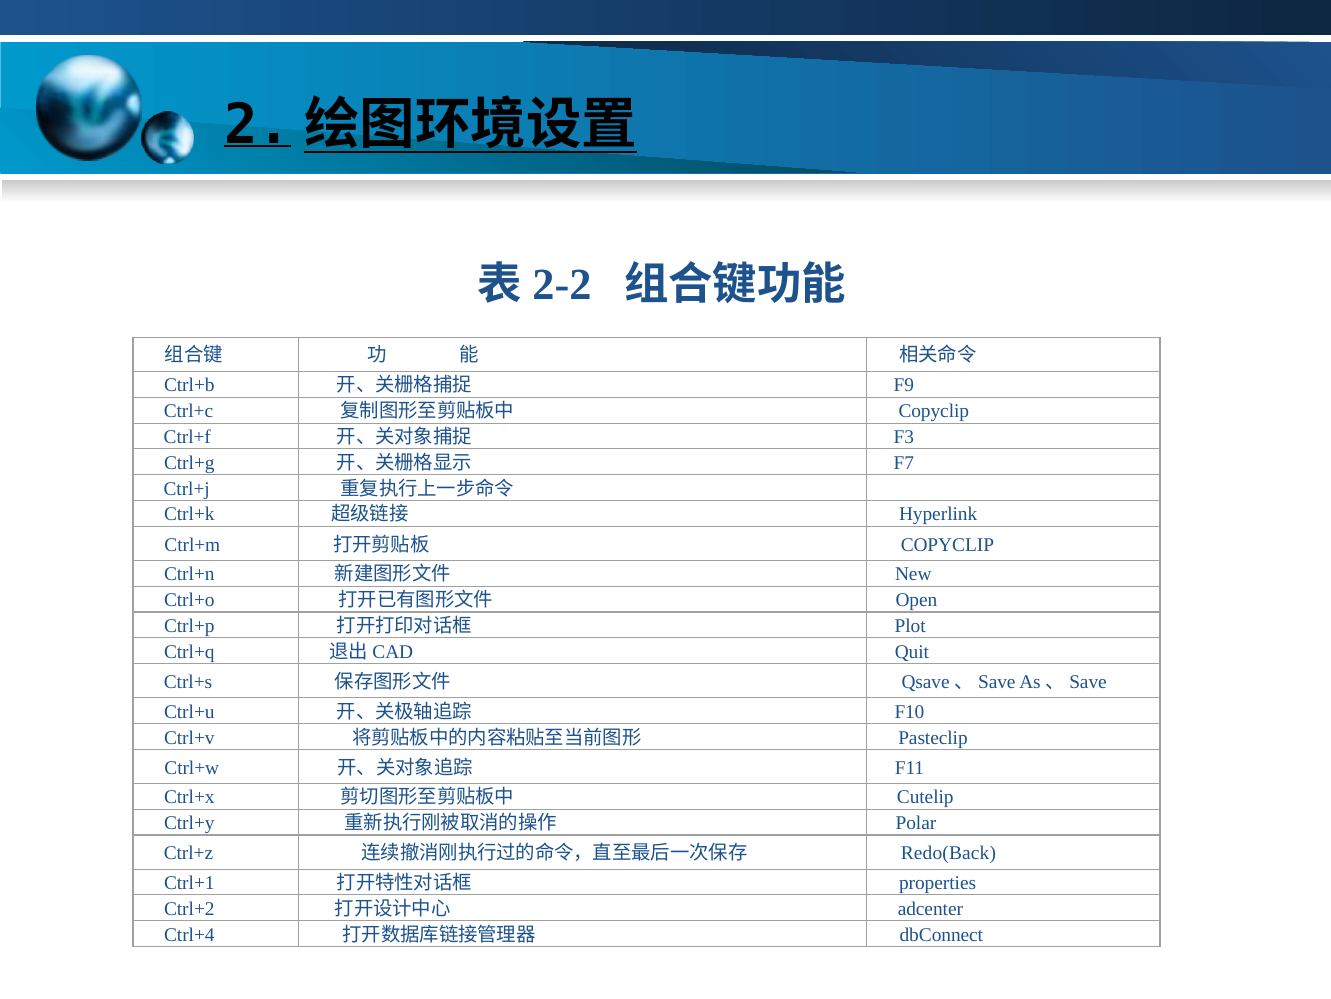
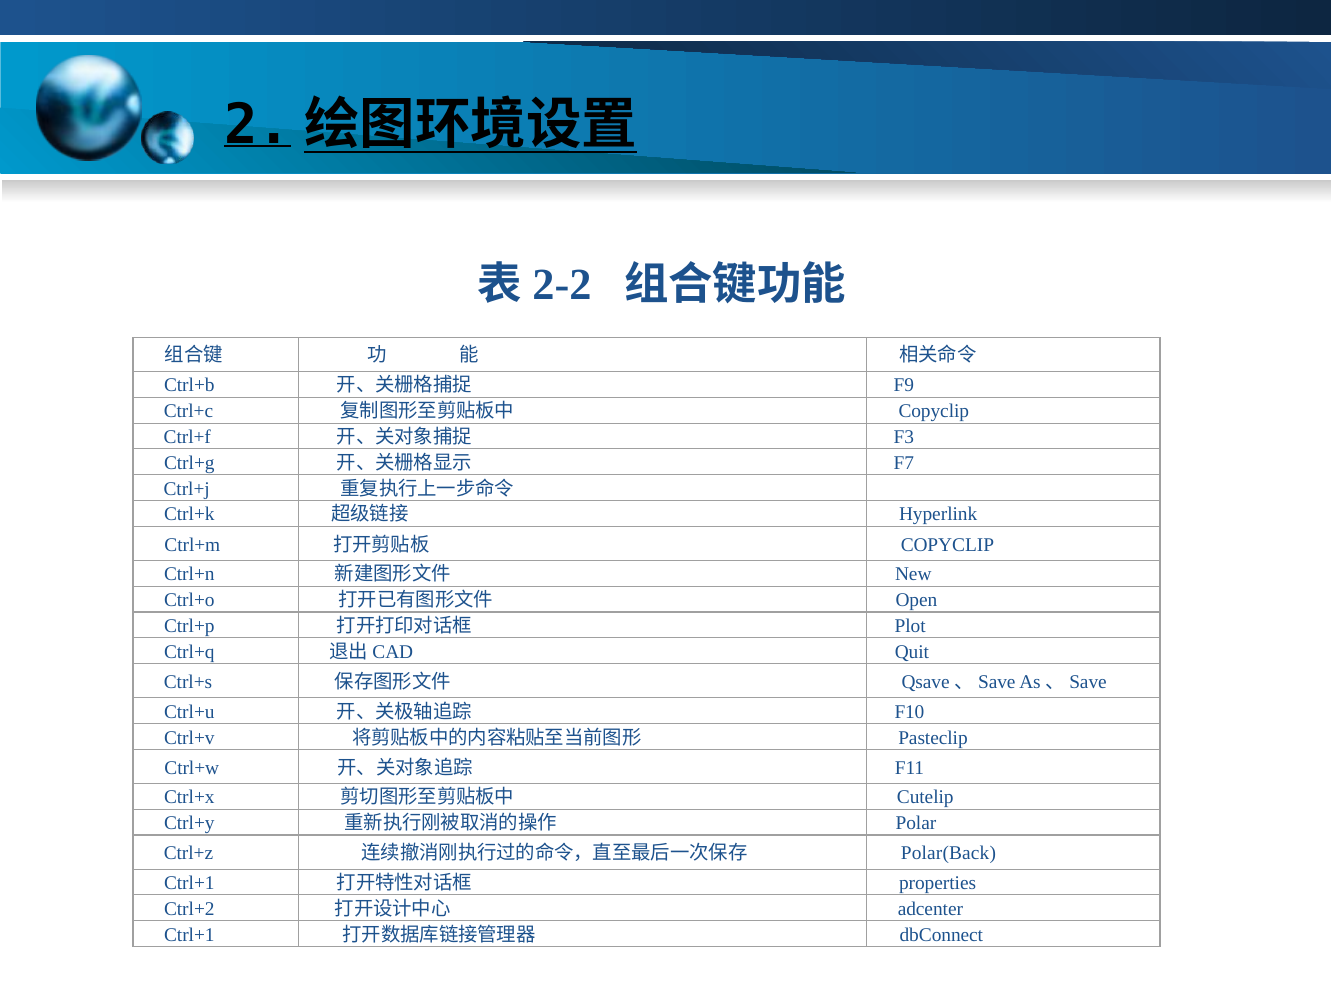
Redo(Back: Redo(Back -> Polar(Back
Ctrl+4 at (189, 934): Ctrl+4 -> Ctrl+1
